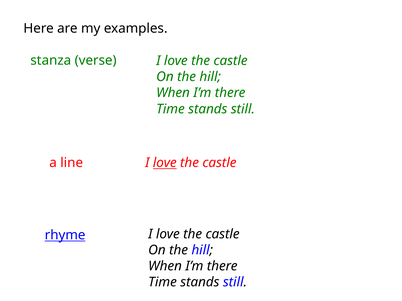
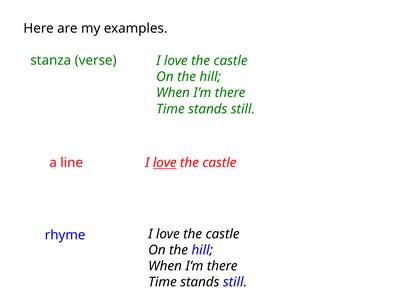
rhyme underline: present -> none
